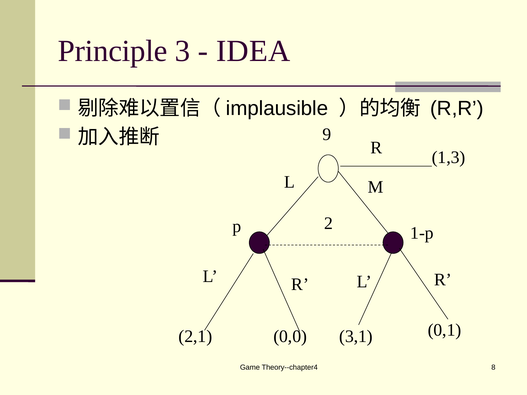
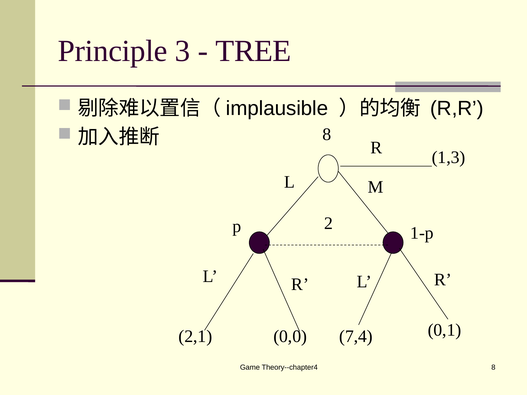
IDEA: IDEA -> TREE
9 at (327, 135): 9 -> 8
3,1: 3,1 -> 7,4
